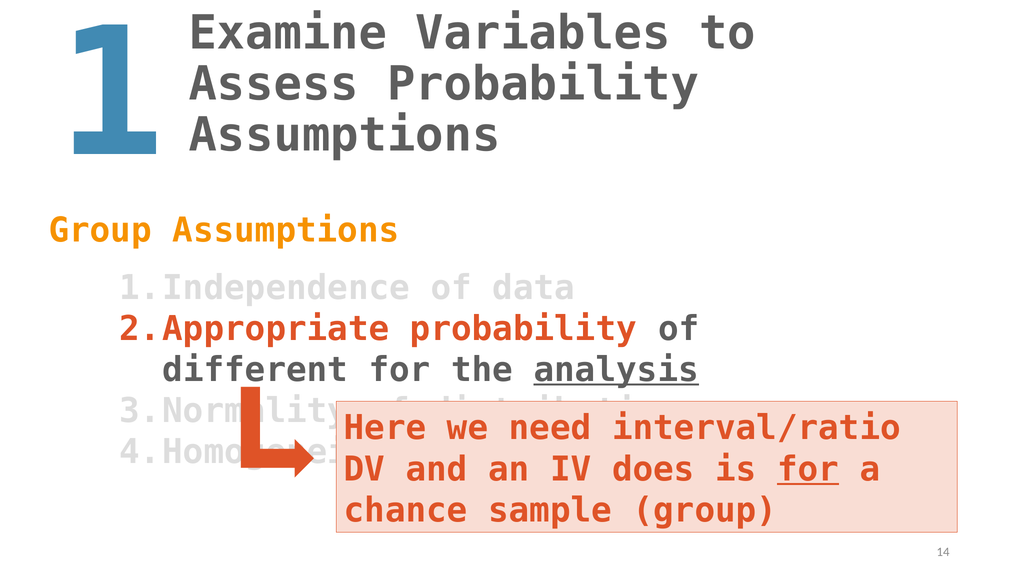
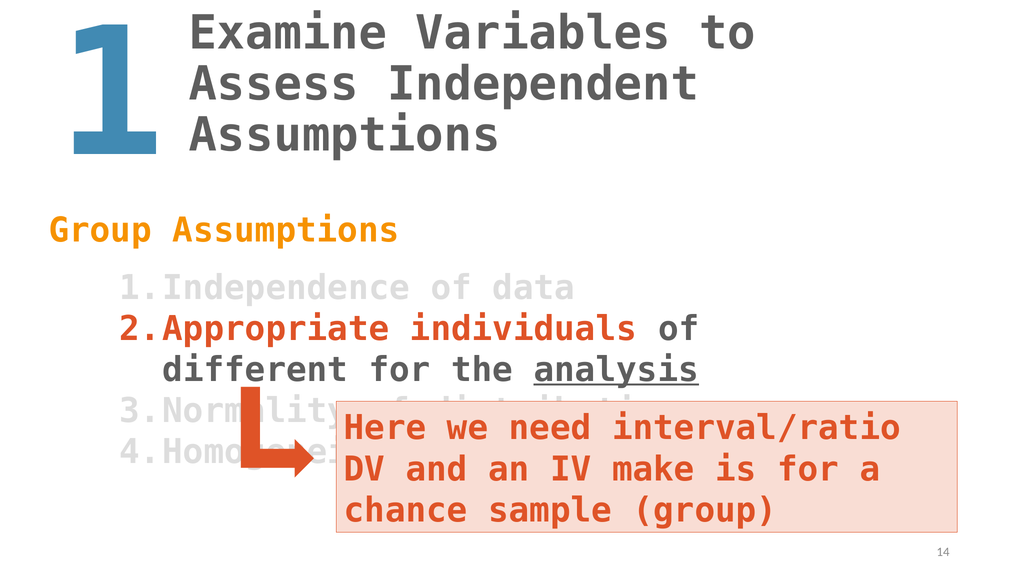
Assess Probability: Probability -> Independent
probability at (523, 329): probability -> individuals
does: does -> make
for at (808, 469) underline: present -> none
